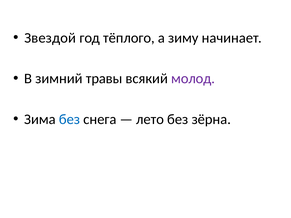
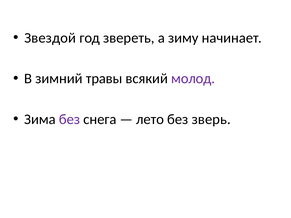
тёплого: тёплого -> звереть
без at (69, 119) colour: blue -> purple
зёрна: зёрна -> зверь
